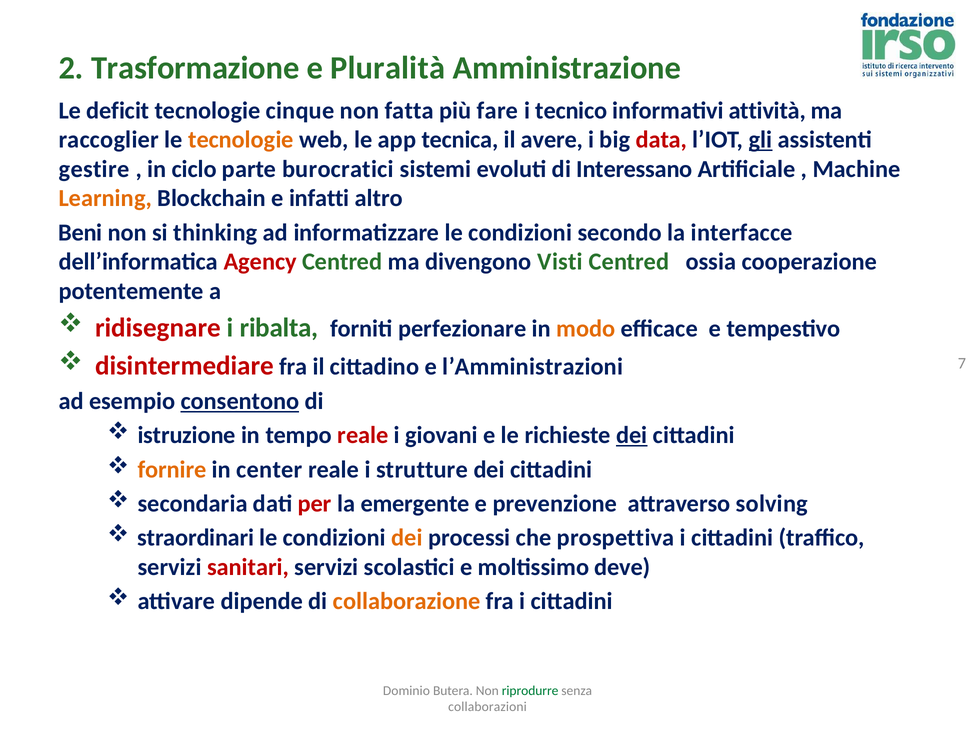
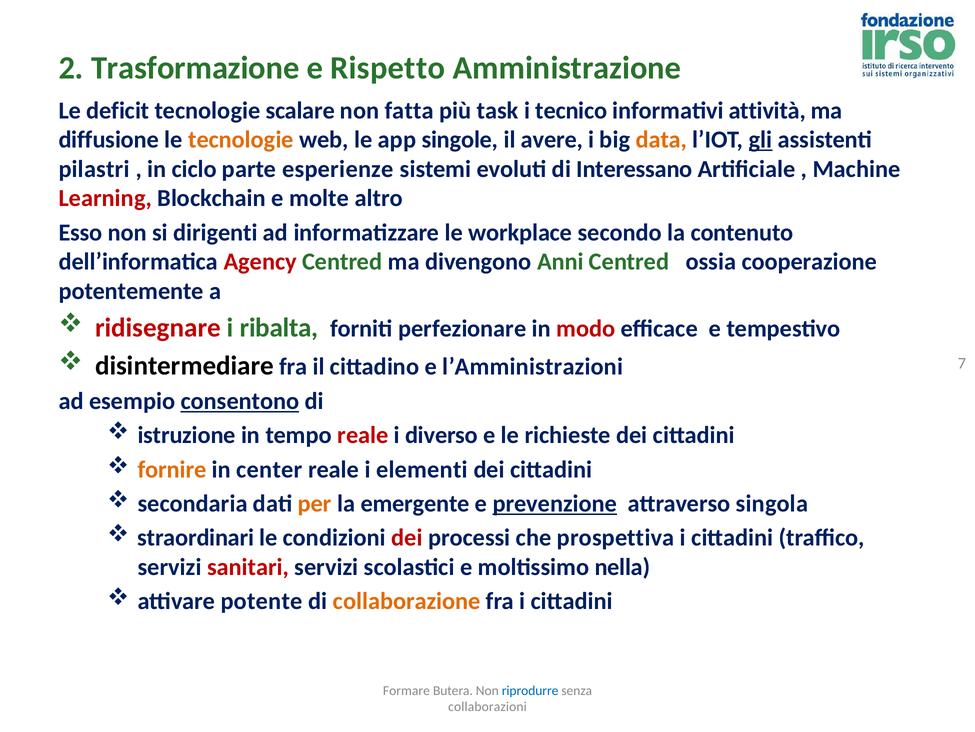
Pluralità: Pluralità -> Rispetto
cinque: cinque -> scalare
fare: fare -> task
raccoglier: raccoglier -> diffusione
tecnica: tecnica -> singole
data colour: red -> orange
gestire: gestire -> pilastri
burocratici: burocratici -> esperienze
Learning colour: orange -> red
infatti: infatti -> molte
Beni: Beni -> Esso
thinking: thinking -> dirigenti
informatizzare le condizioni: condizioni -> workplace
interfacce: interfacce -> contenuto
Visti: Visti -> Anni
modo colour: orange -> red
disintermediare colour: red -> black
giovani: giovani -> diverso
dei at (632, 435) underline: present -> none
strutture: strutture -> elementi
per colour: red -> orange
prevenzione underline: none -> present
solving: solving -> singola
dei at (407, 537) colour: orange -> red
deve: deve -> nella
dipende: dipende -> potente
Dominio: Dominio -> Formare
riprodurre colour: green -> blue
